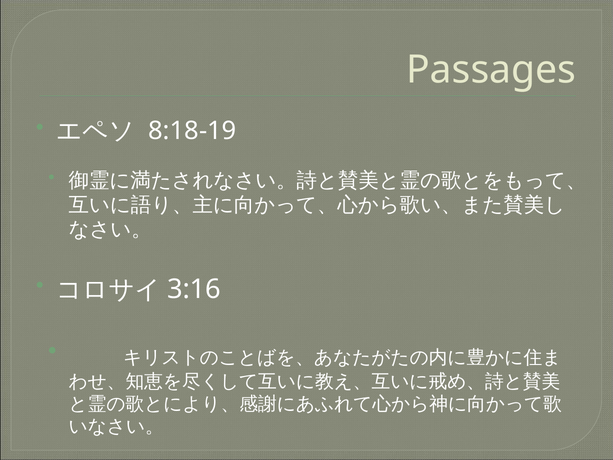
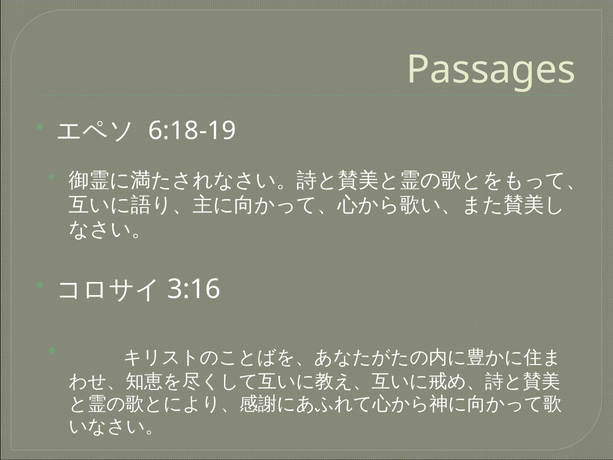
8:18-19: 8:18-19 -> 6:18-19
